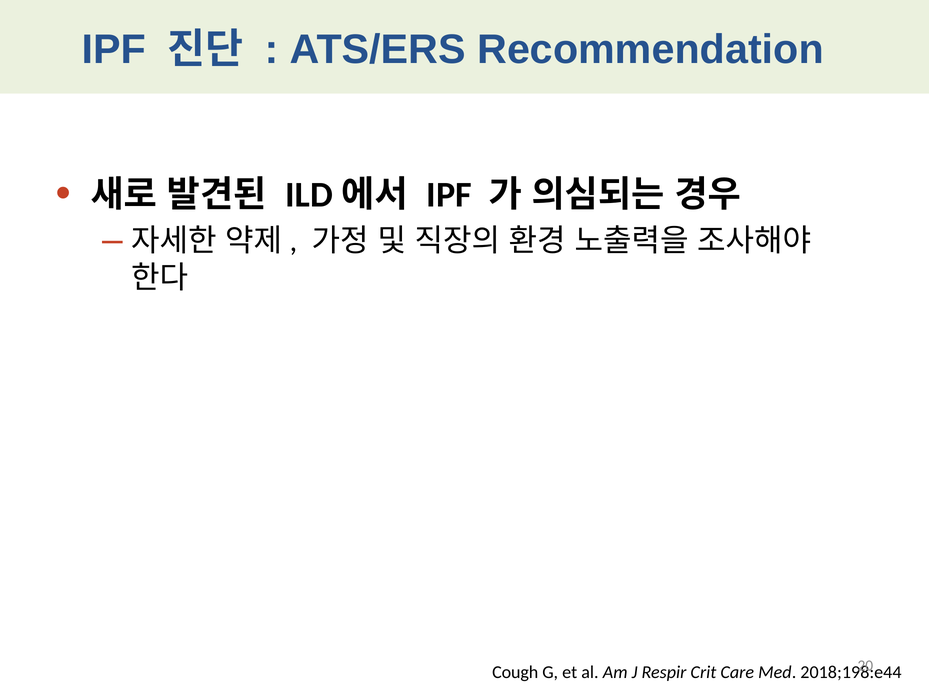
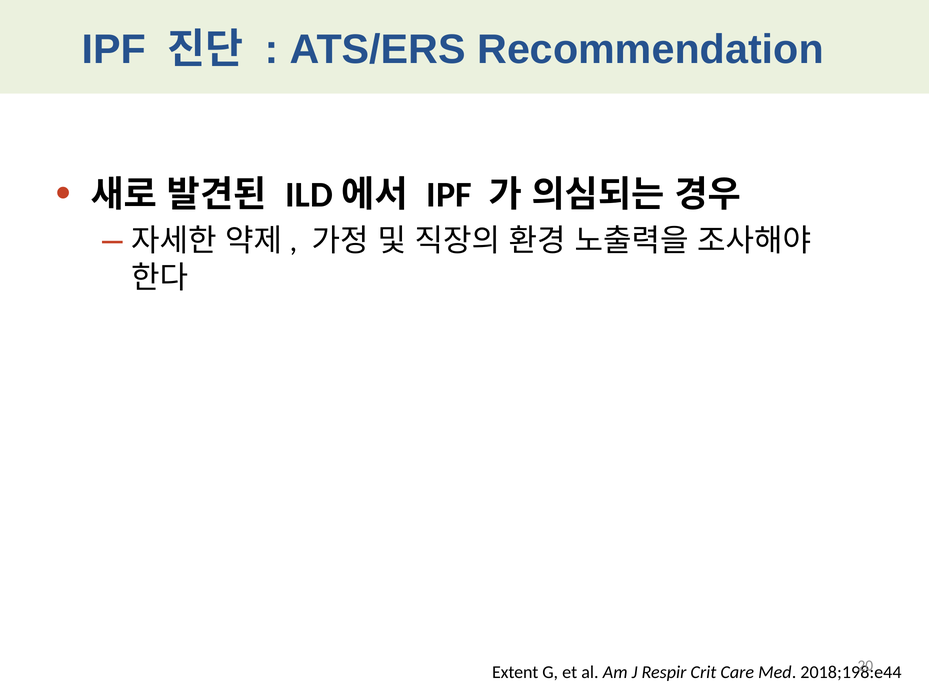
Cough: Cough -> Extent
